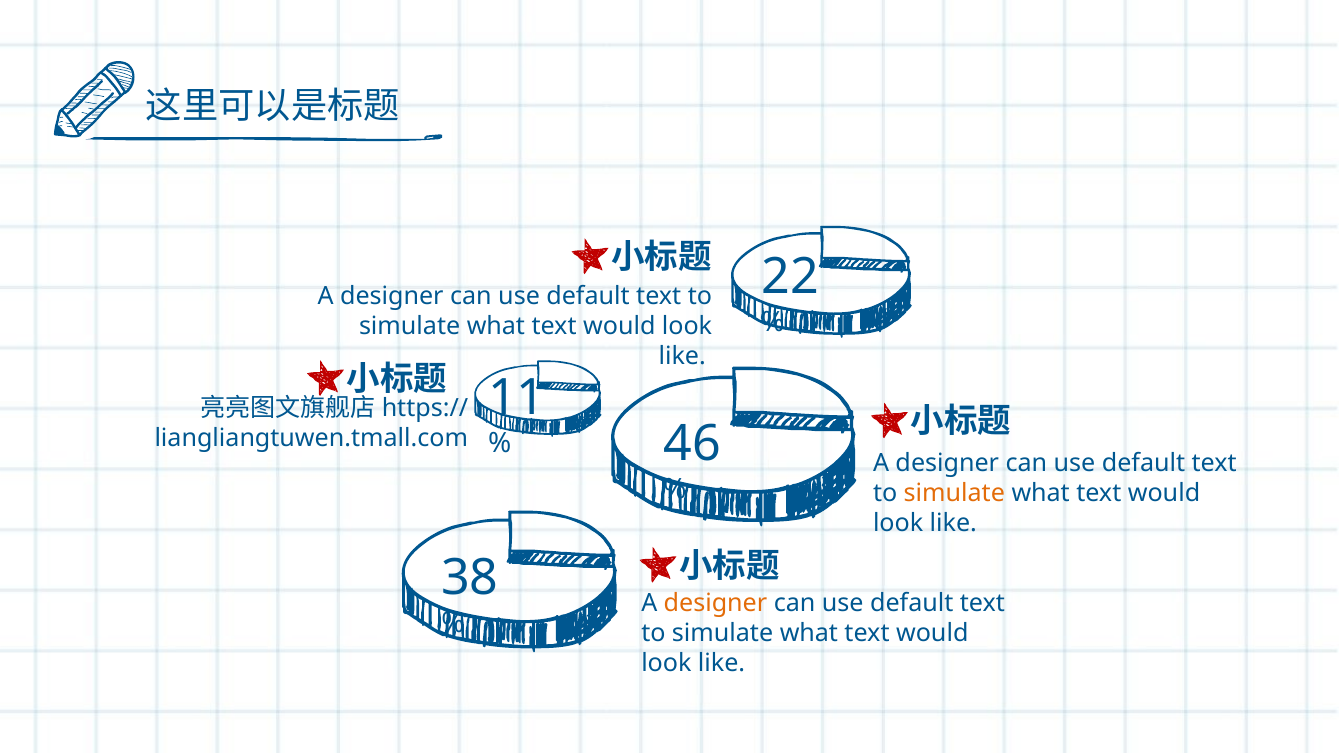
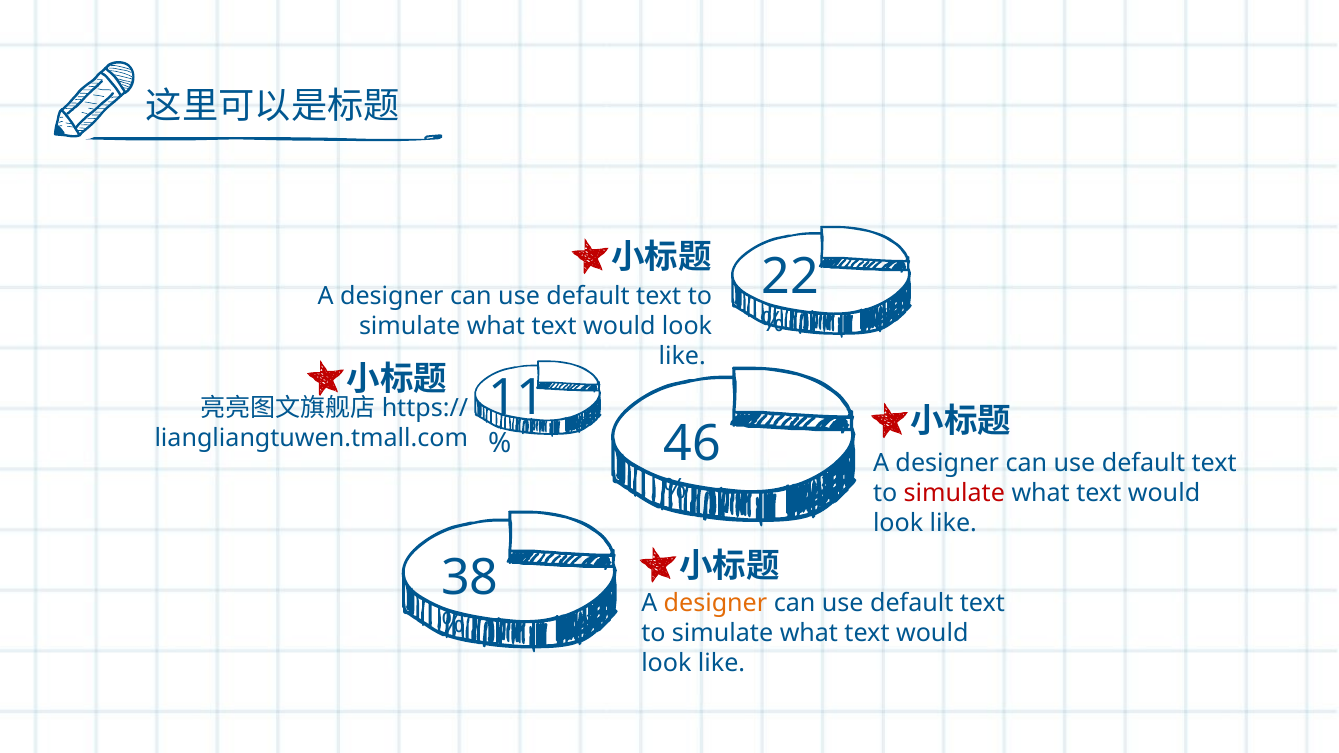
simulate at (954, 493) colour: orange -> red
